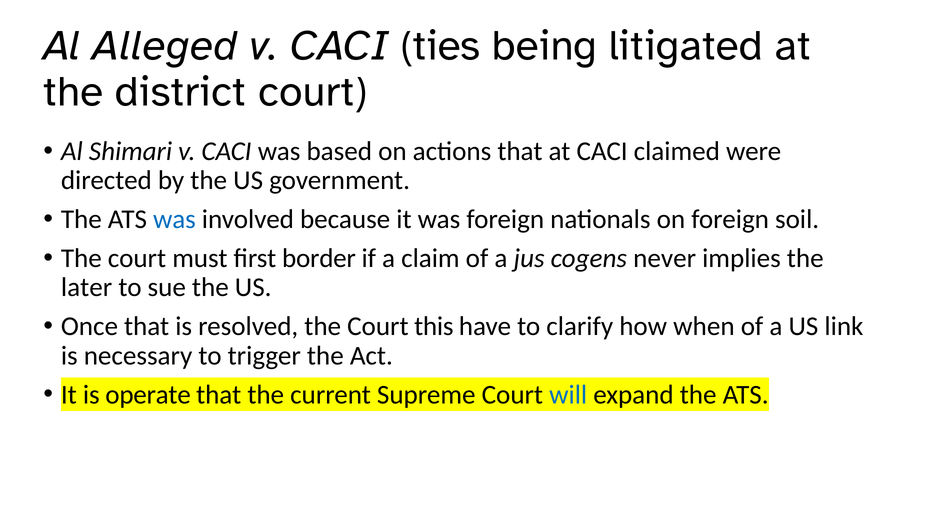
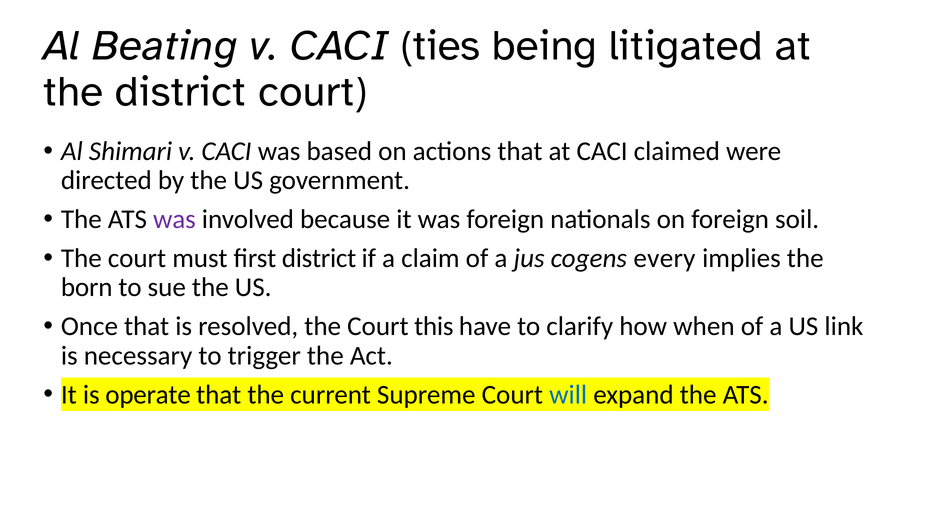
Alleged: Alleged -> Beating
was at (174, 219) colour: blue -> purple
first border: border -> district
never: never -> every
later: later -> born
